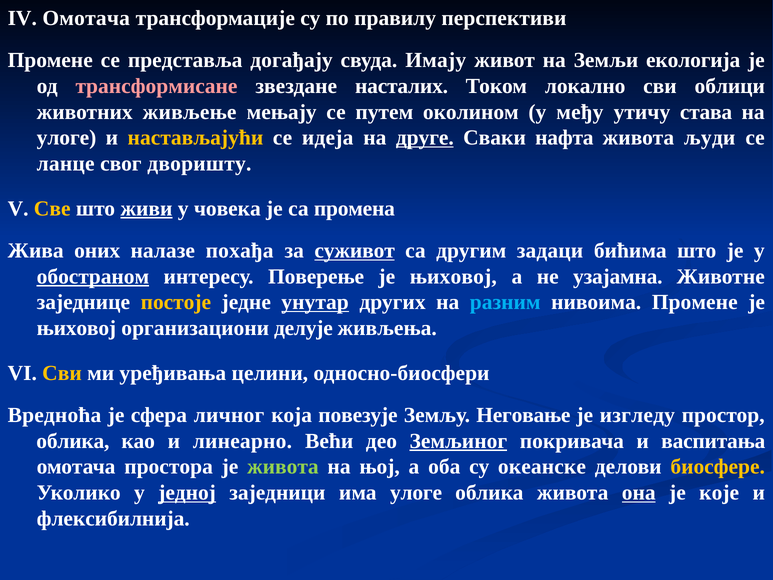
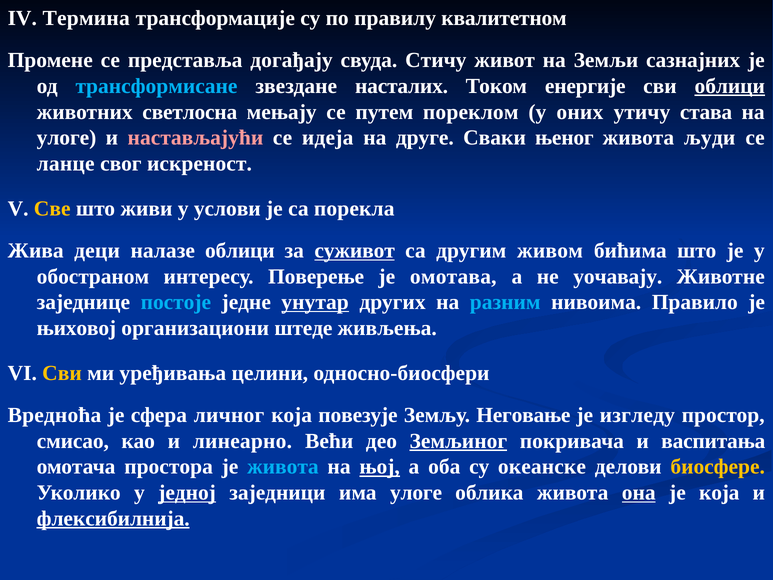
IV Омотача: Омотача -> Термина
перспективи: перспективи -> квалитетном
Имају: Имају -> Стичу
екологија: екологија -> сазнајних
трансформисане colour: pink -> light blue
локално: локално -> енергије
облици at (730, 86) underline: none -> present
живљење: живљење -> светлосна
околином: околином -> пореклом
међу: међу -> оних
настављајући colour: yellow -> pink
друге underline: present -> none
нафта: нафта -> њеног
дворишту: дворишту -> искреност
живи underline: present -> none
човека: човека -> услови
промена: промена -> порекла
оних: оних -> деци
налазе похађа: похађа -> облици
задаци: задаци -> живом
обостраном underline: present -> none
њиховој at (453, 276): њиховој -> омотава
узајамна: узајамна -> уочавају
постоје colour: yellow -> light blue
нивоима Промене: Промене -> Правило
делује: делује -> штеде
облика at (73, 441): облика -> смисао
живота at (283, 467) colour: light green -> light blue
њој underline: none -> present
је које: које -> која
флексибилнија underline: none -> present
